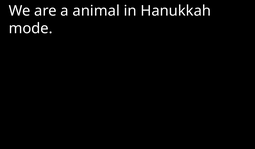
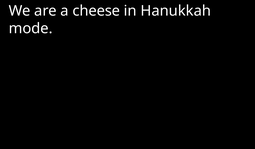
animal: animal -> cheese
